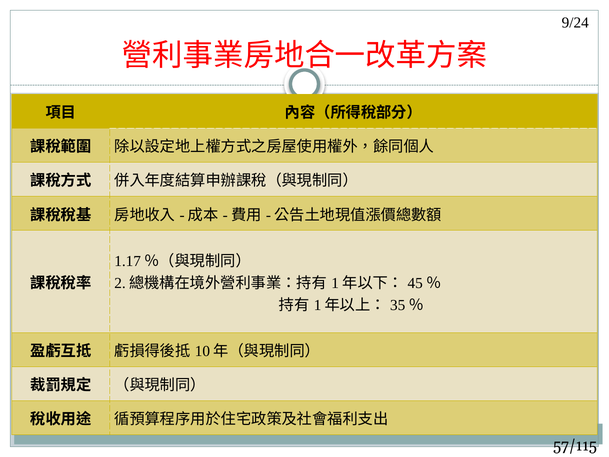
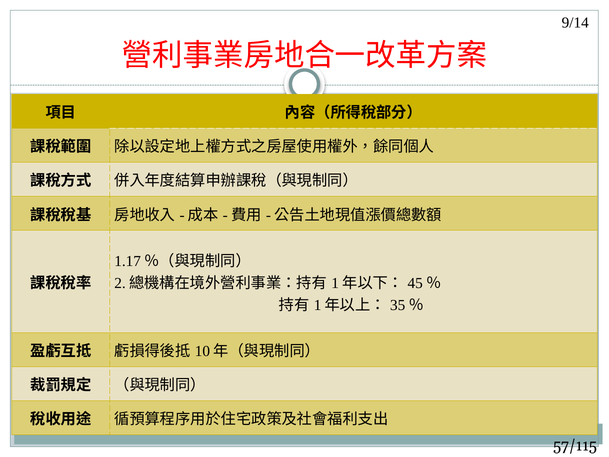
9/24: 9/24 -> 9/14
